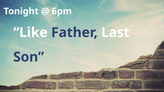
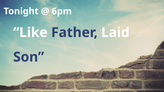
Last: Last -> Laid
